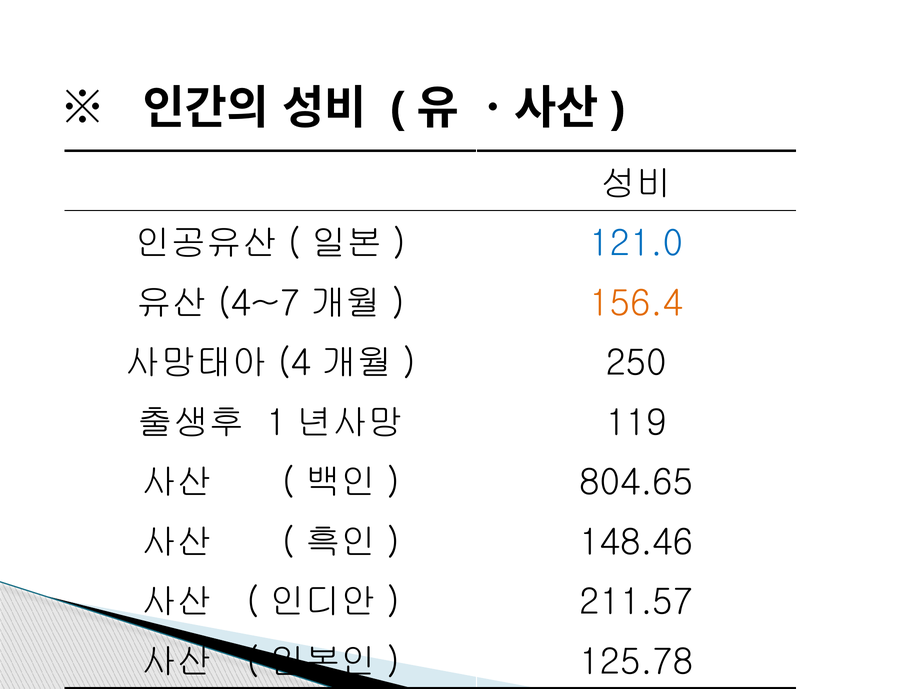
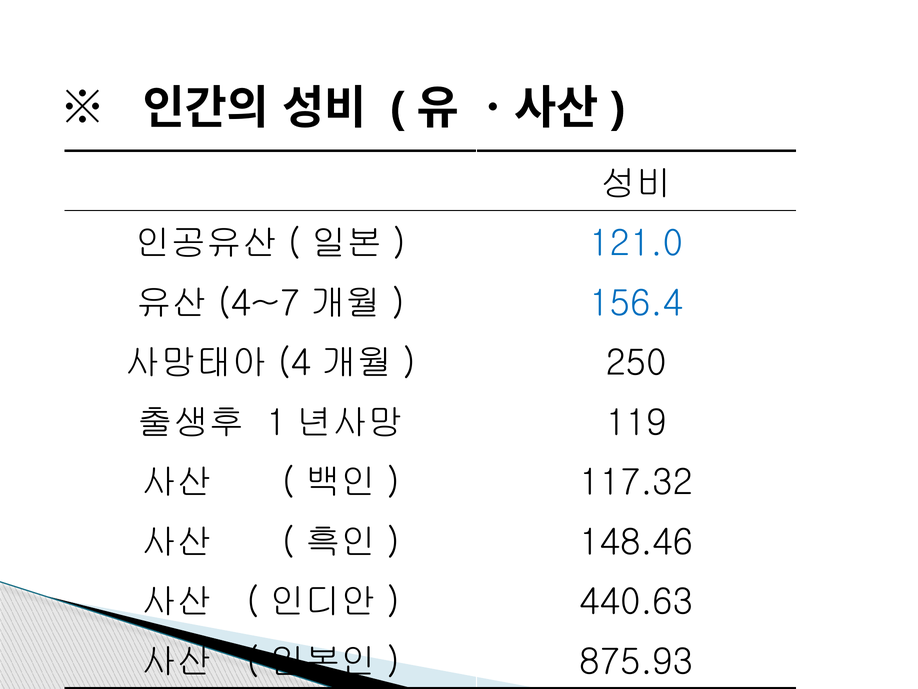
156.4 colour: orange -> blue
804.65: 804.65 -> 117.32
211.57: 211.57 -> 440.63
125.78: 125.78 -> 875.93
